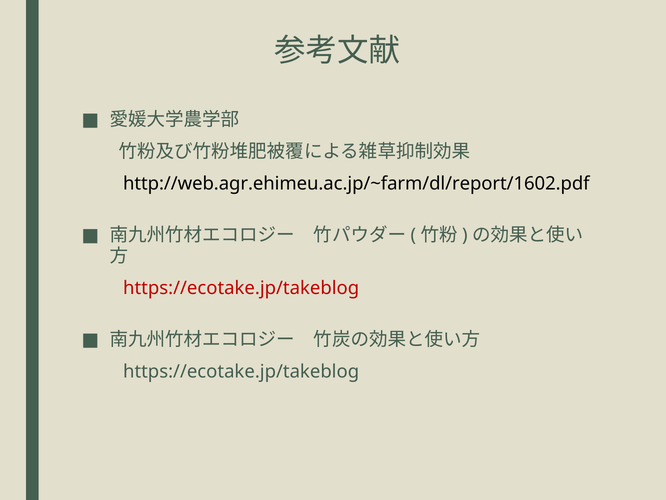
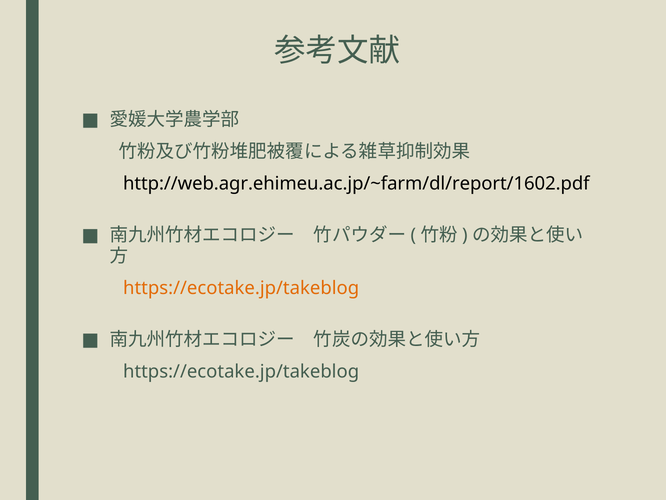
https://ecotake.jp/takeblog at (241, 288) colour: red -> orange
